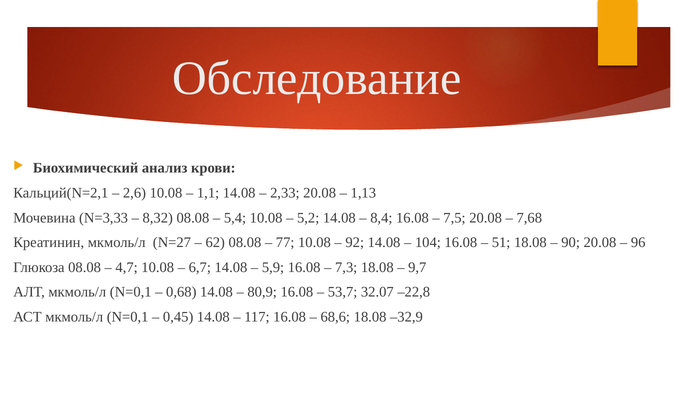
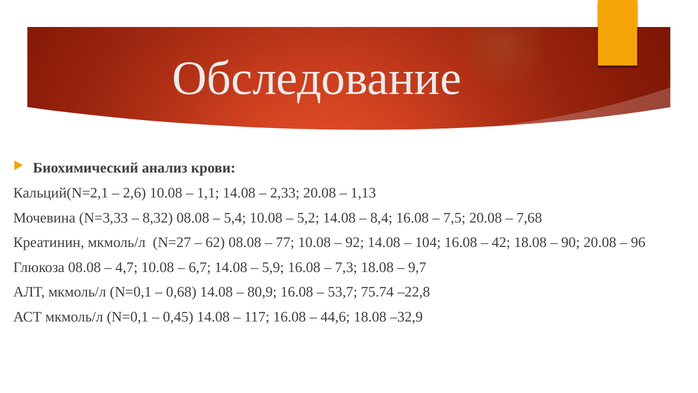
51: 51 -> 42
32.07: 32.07 -> 75.74
68,6: 68,6 -> 44,6
